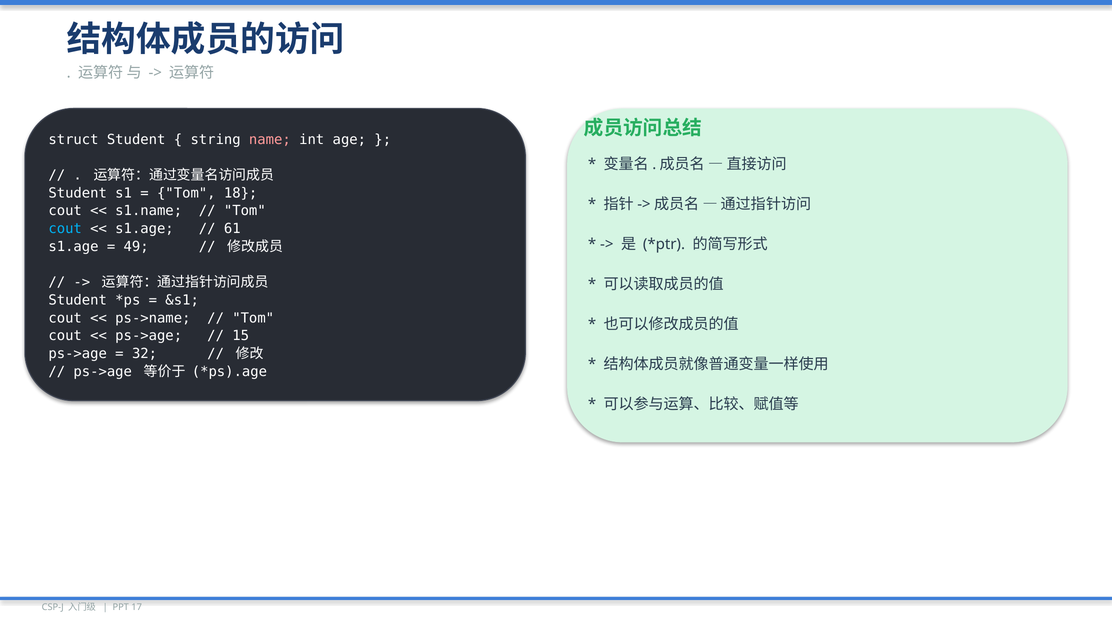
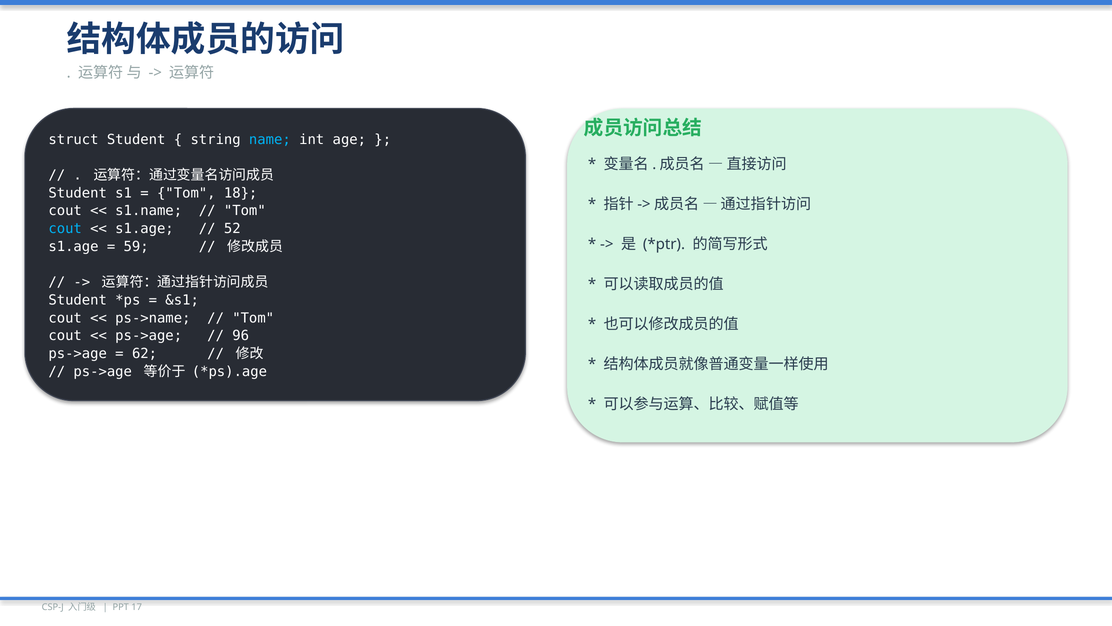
name colour: pink -> light blue
61: 61 -> 52
49: 49 -> 59
15: 15 -> 96
32: 32 -> 62
